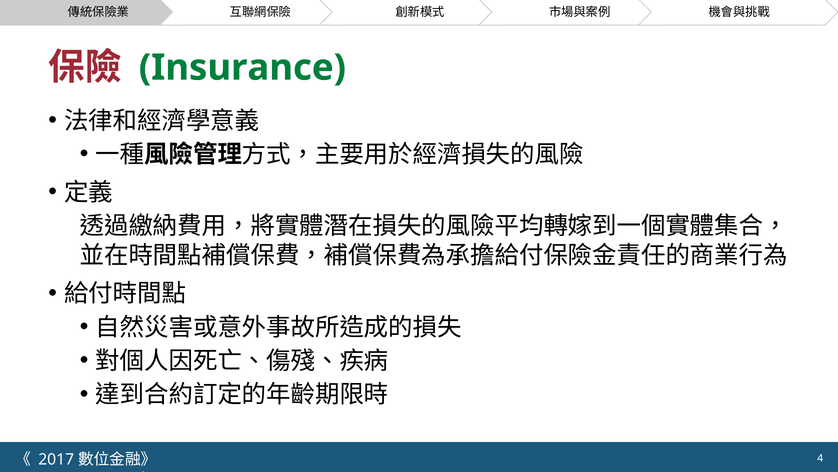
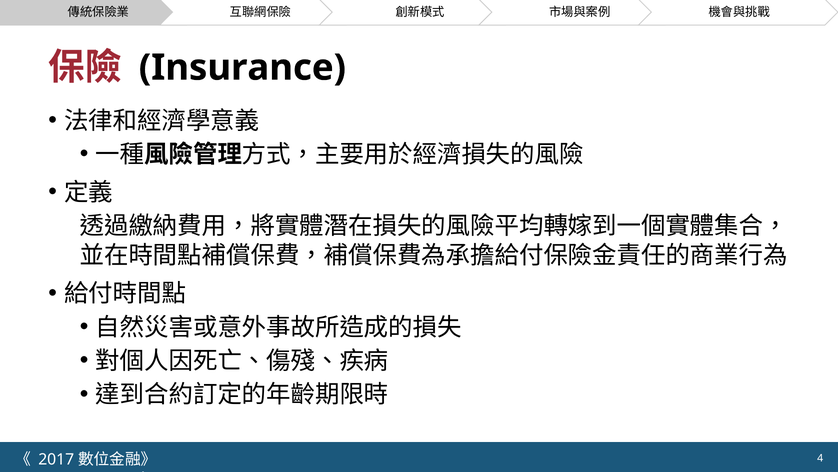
Insurance colour: green -> black
